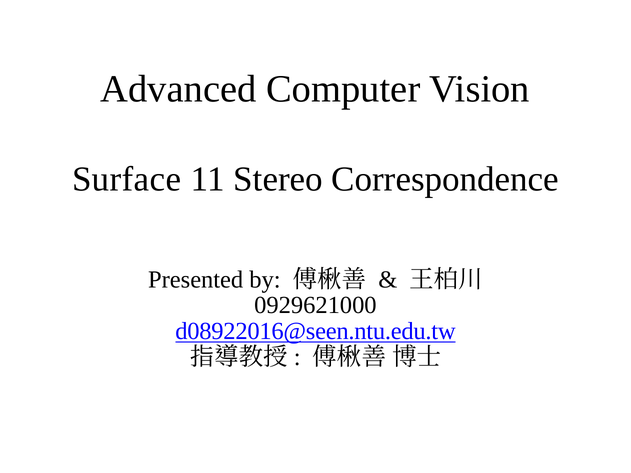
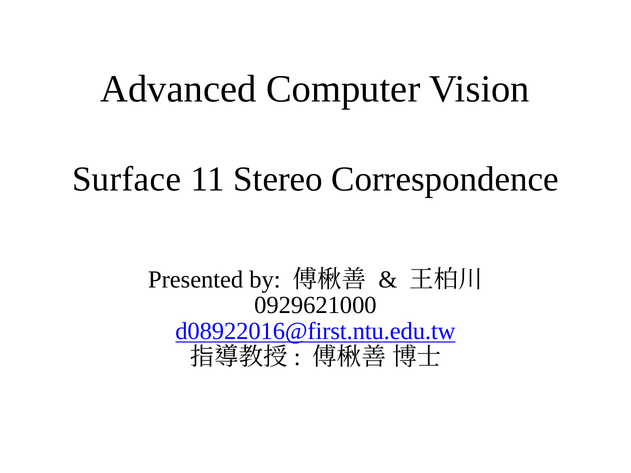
d08922016@seen.ntu.edu.tw: d08922016@seen.ntu.edu.tw -> d08922016@first.ntu.edu.tw
